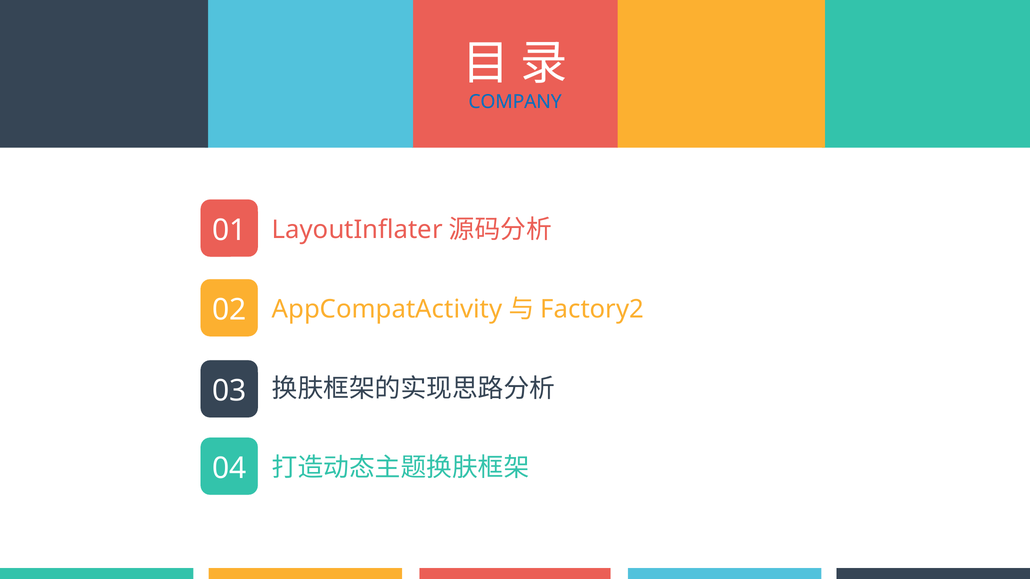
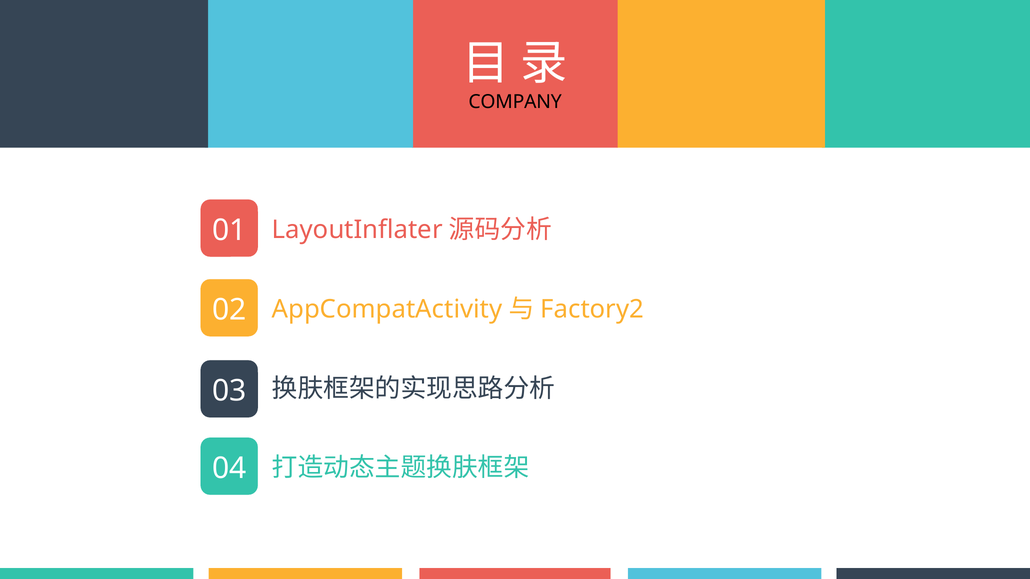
COMPANY colour: blue -> black
